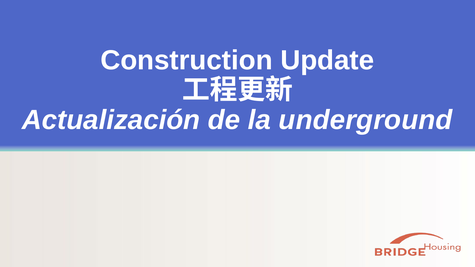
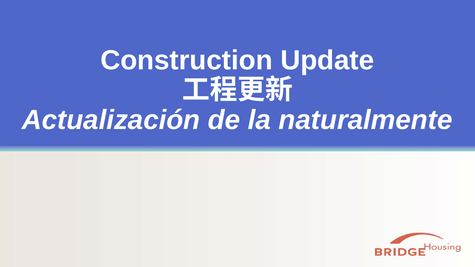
underground: underground -> naturalmente
